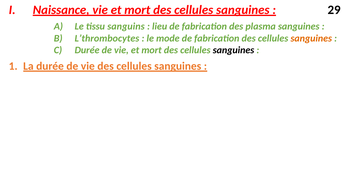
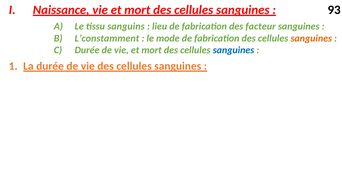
29: 29 -> 93
plasma: plasma -> facteur
L’thrombocytes: L’thrombocytes -> L’constamment
sanguines at (234, 50) colour: black -> blue
